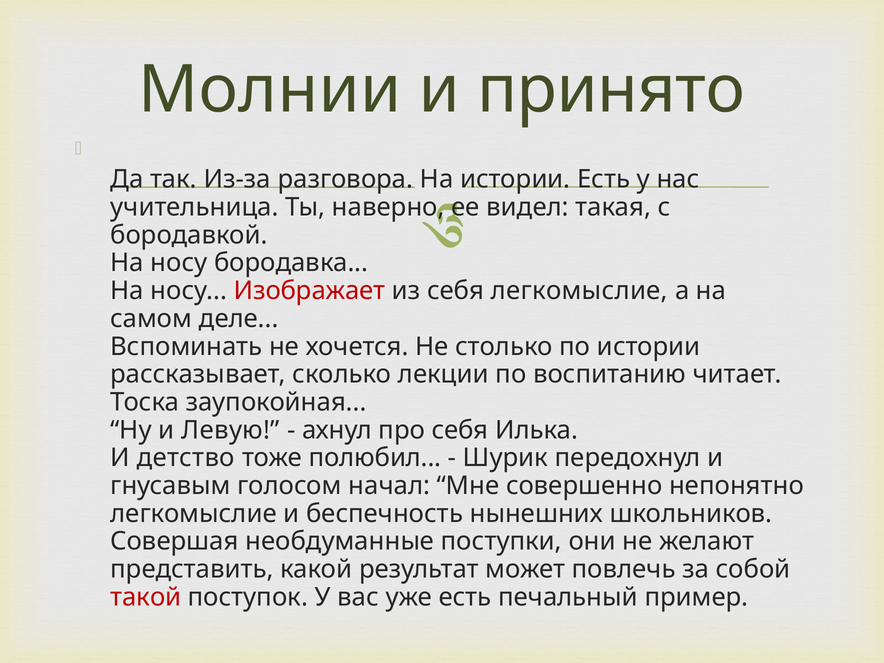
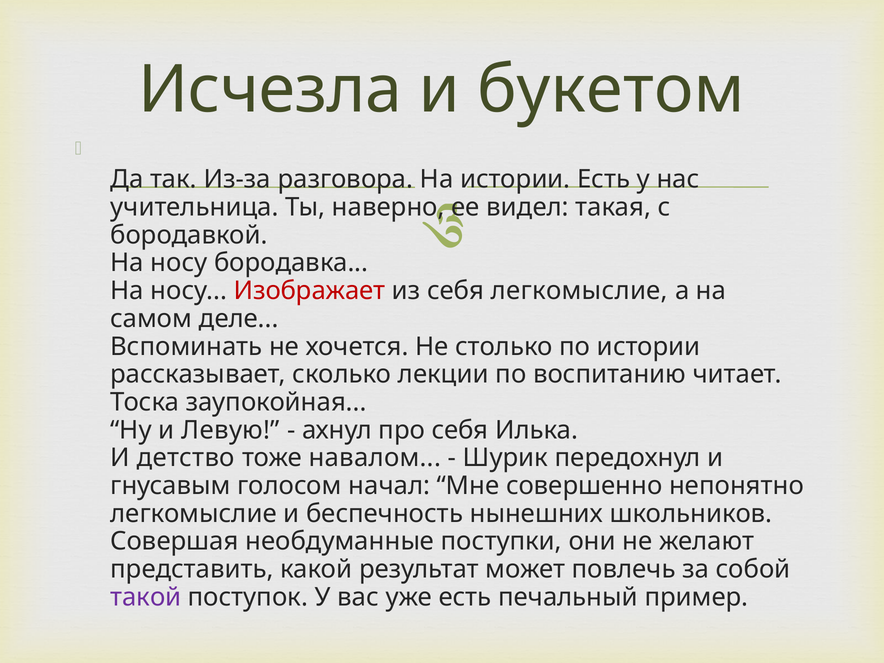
Молнии: Молнии -> Исчезла
принято: принято -> букетом
полюбил: полюбил -> навалом
такой colour: red -> purple
